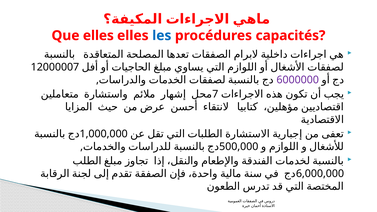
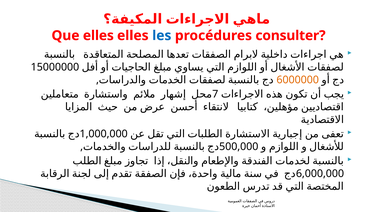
capacités: capacités -> consulter
12000007: 12000007 -> 15000000
6000000 colour: purple -> orange
